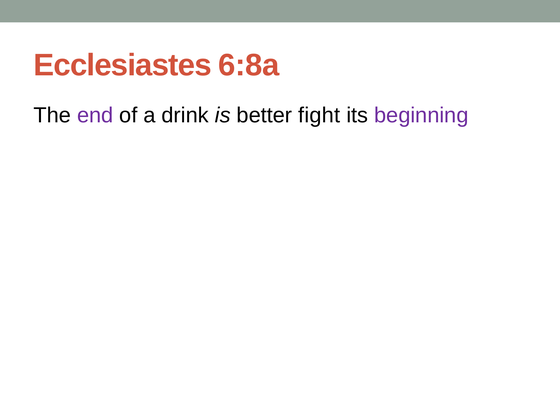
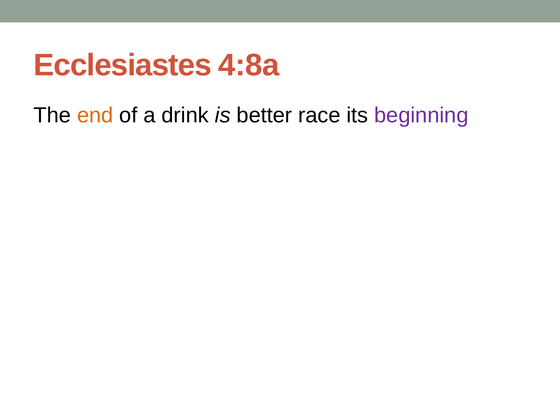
6:8a: 6:8a -> 4:8a
end colour: purple -> orange
fight: fight -> race
